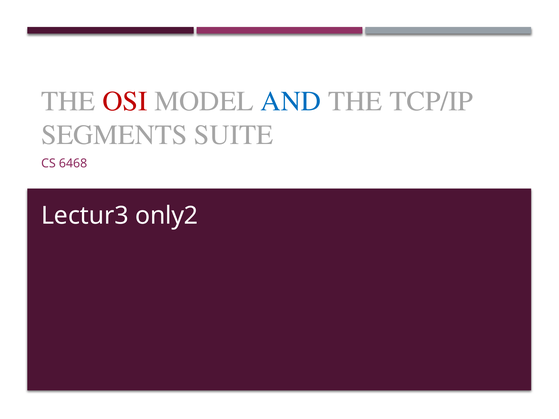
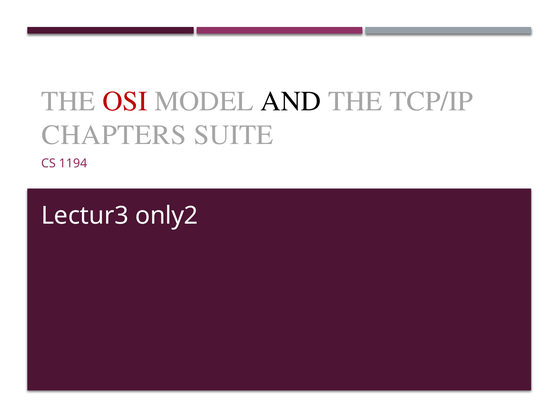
AND colour: blue -> black
SEGMENTS: SEGMENTS -> CHAPTERS
6468: 6468 -> 1194
